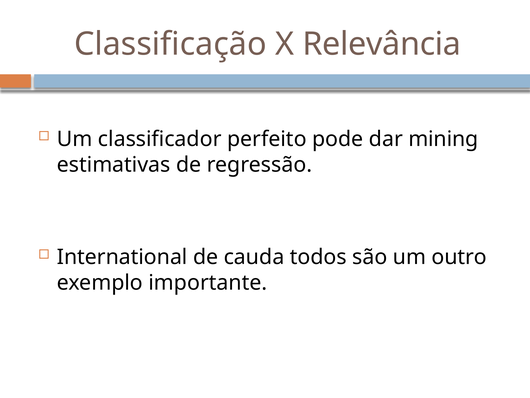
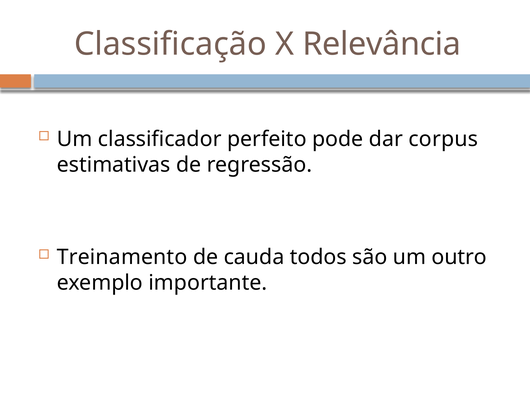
mining: mining -> corpus
International: International -> Treinamento
